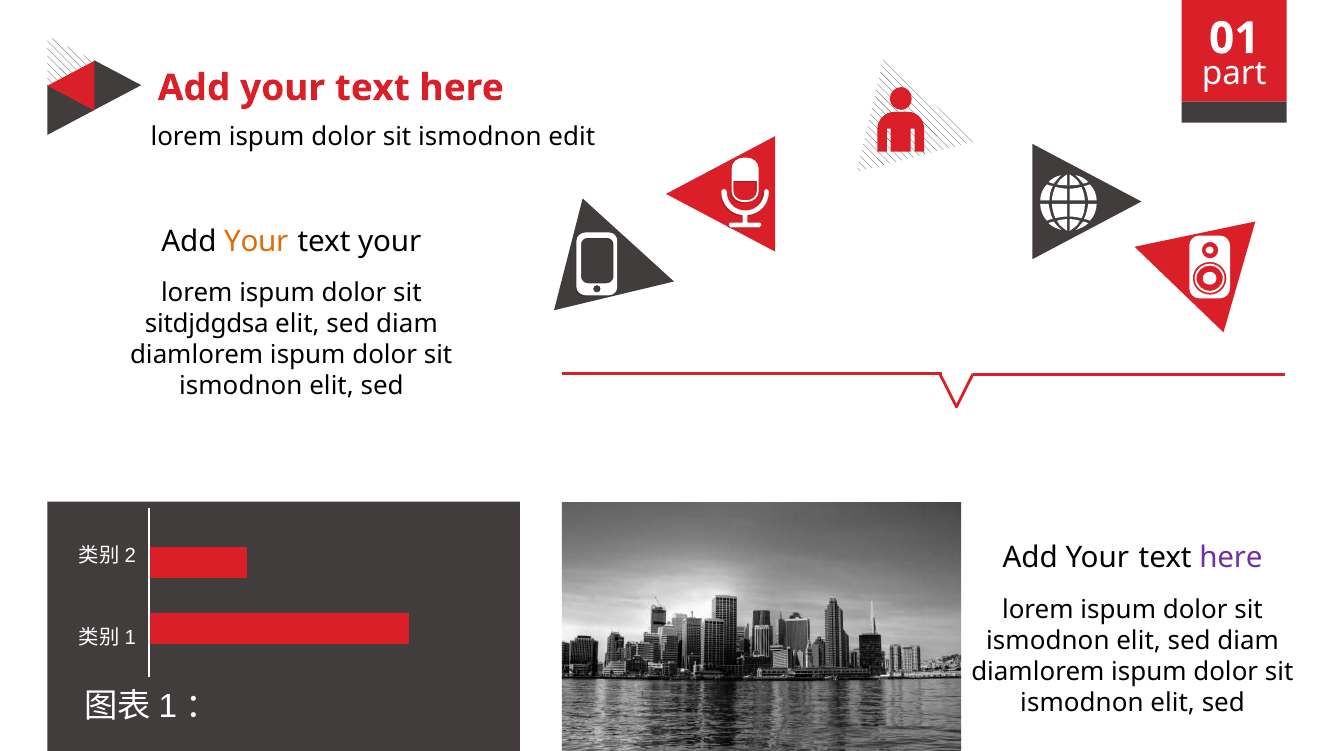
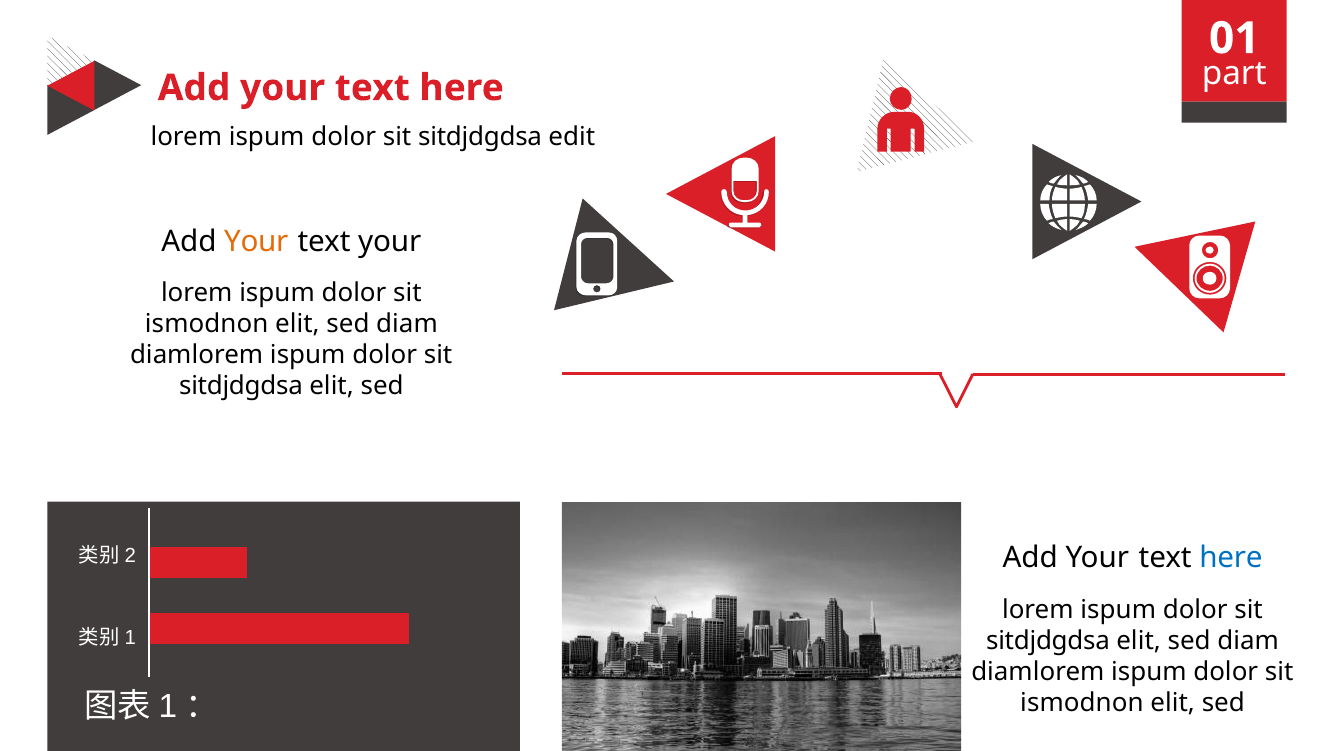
ismodnon at (480, 136): ismodnon -> sitdjdgdsa
sitdjdgdsa at (207, 324): sitdjdgdsa -> ismodnon
ismodnon at (241, 386): ismodnon -> sitdjdgdsa
here at (1231, 558) colour: purple -> blue
ismodnon at (1048, 640): ismodnon -> sitdjdgdsa
